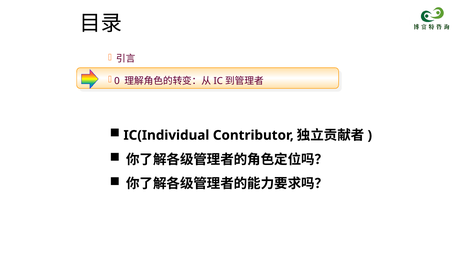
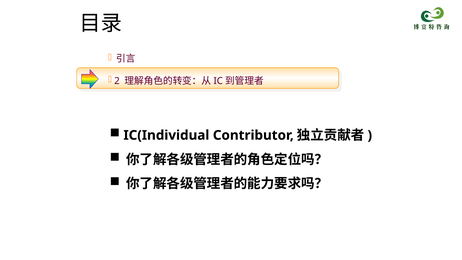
0: 0 -> 2
